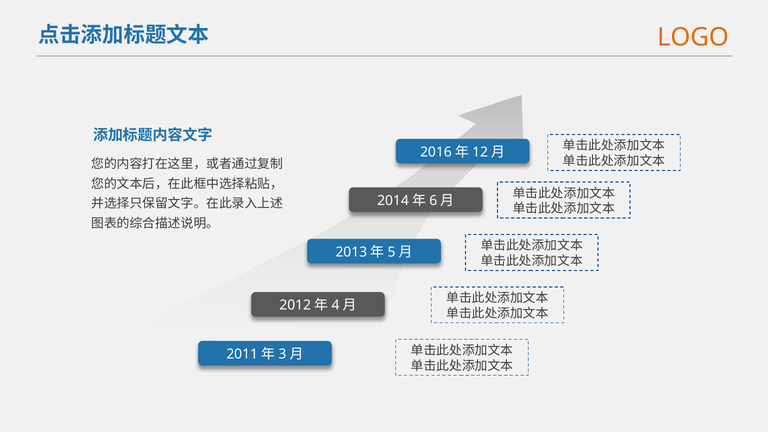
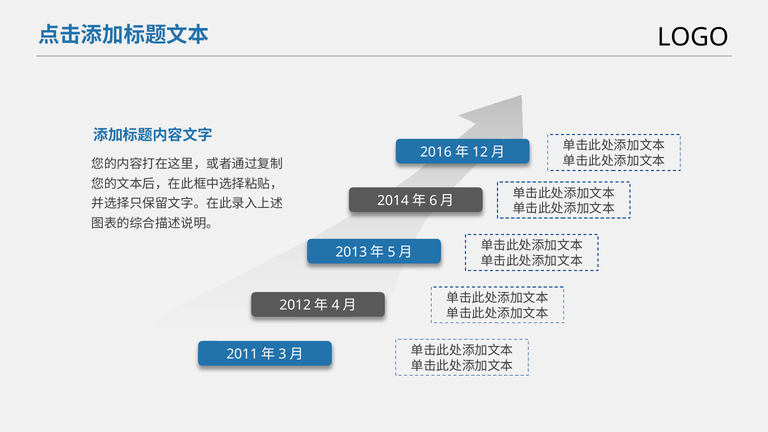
LOGO colour: orange -> black
